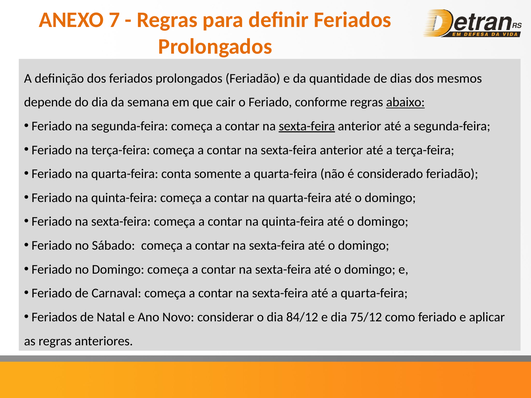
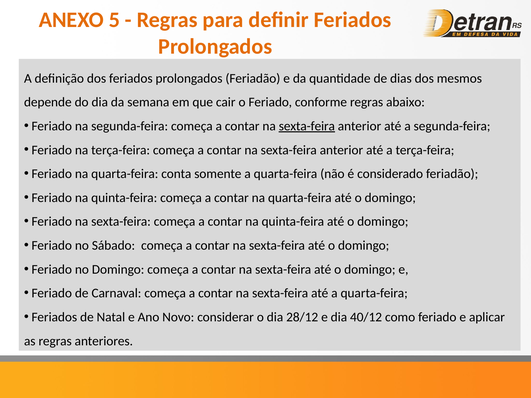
7: 7 -> 5
abaixo underline: present -> none
84/12: 84/12 -> 28/12
75/12: 75/12 -> 40/12
